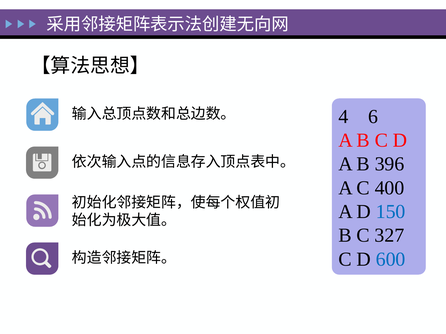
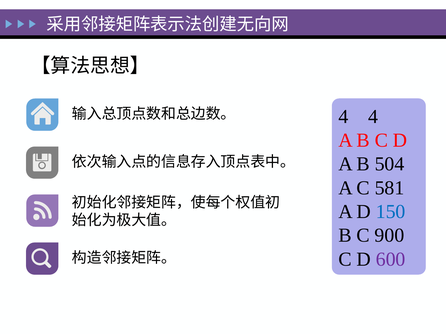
4 6: 6 -> 4
396: 396 -> 504
400: 400 -> 581
327: 327 -> 900
600 colour: blue -> purple
